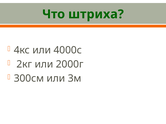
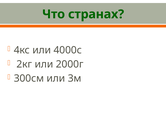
штриха: штриха -> странах
